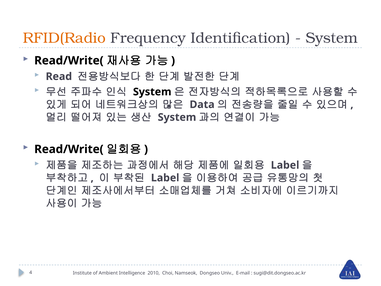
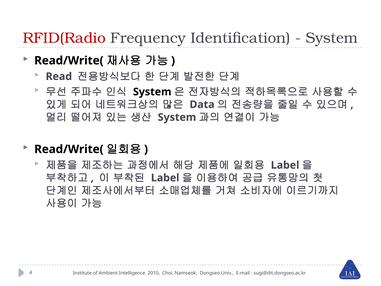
RFID(Radio colour: orange -> red
